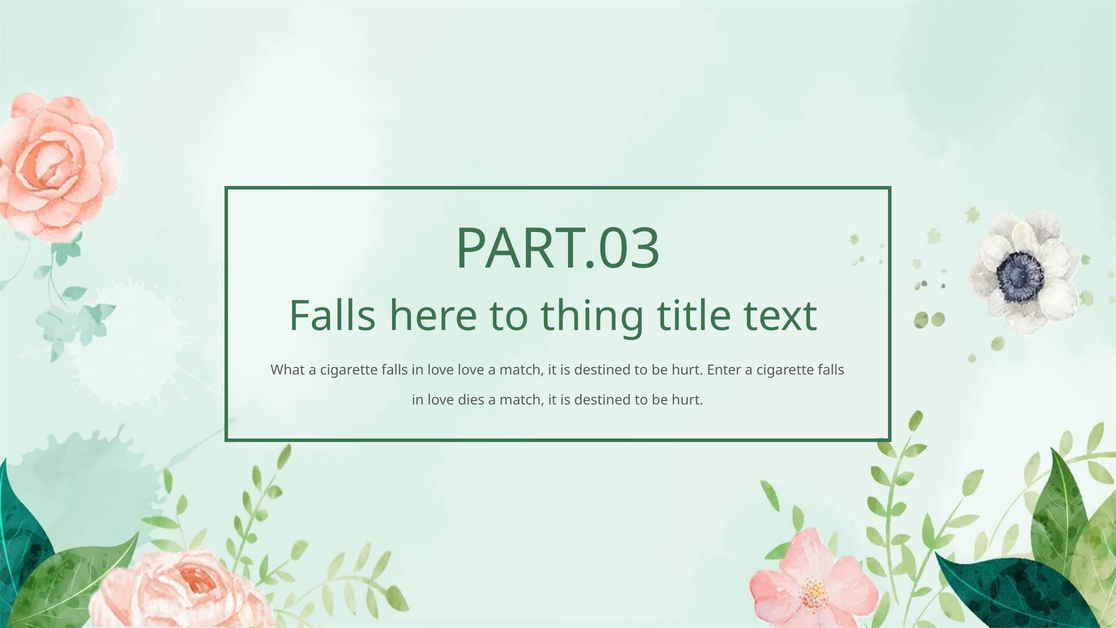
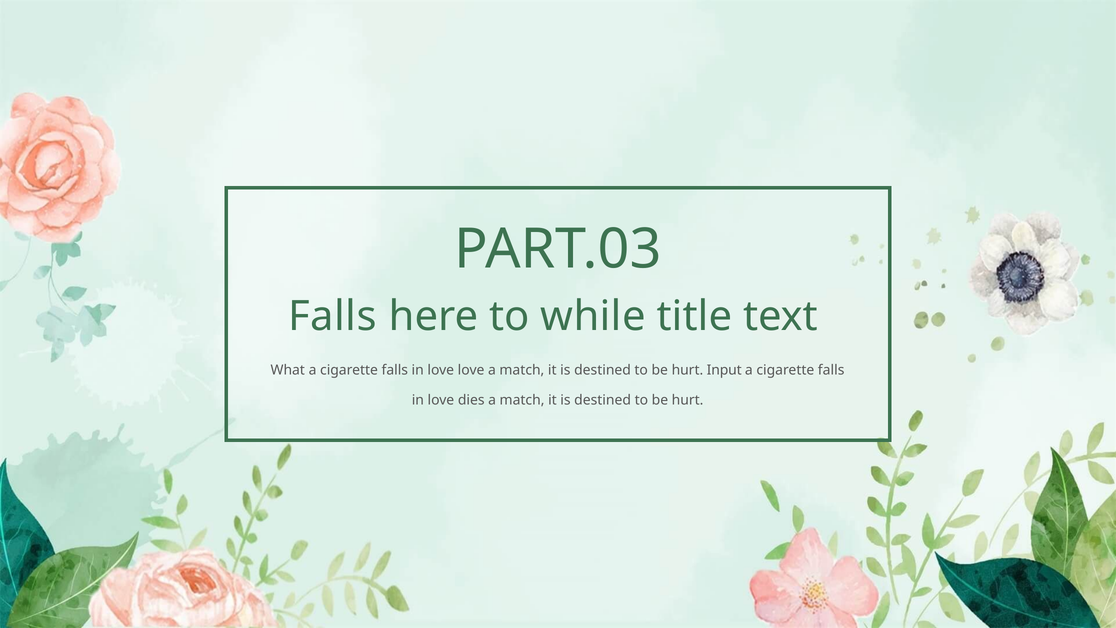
thing: thing -> while
Enter: Enter -> Input
